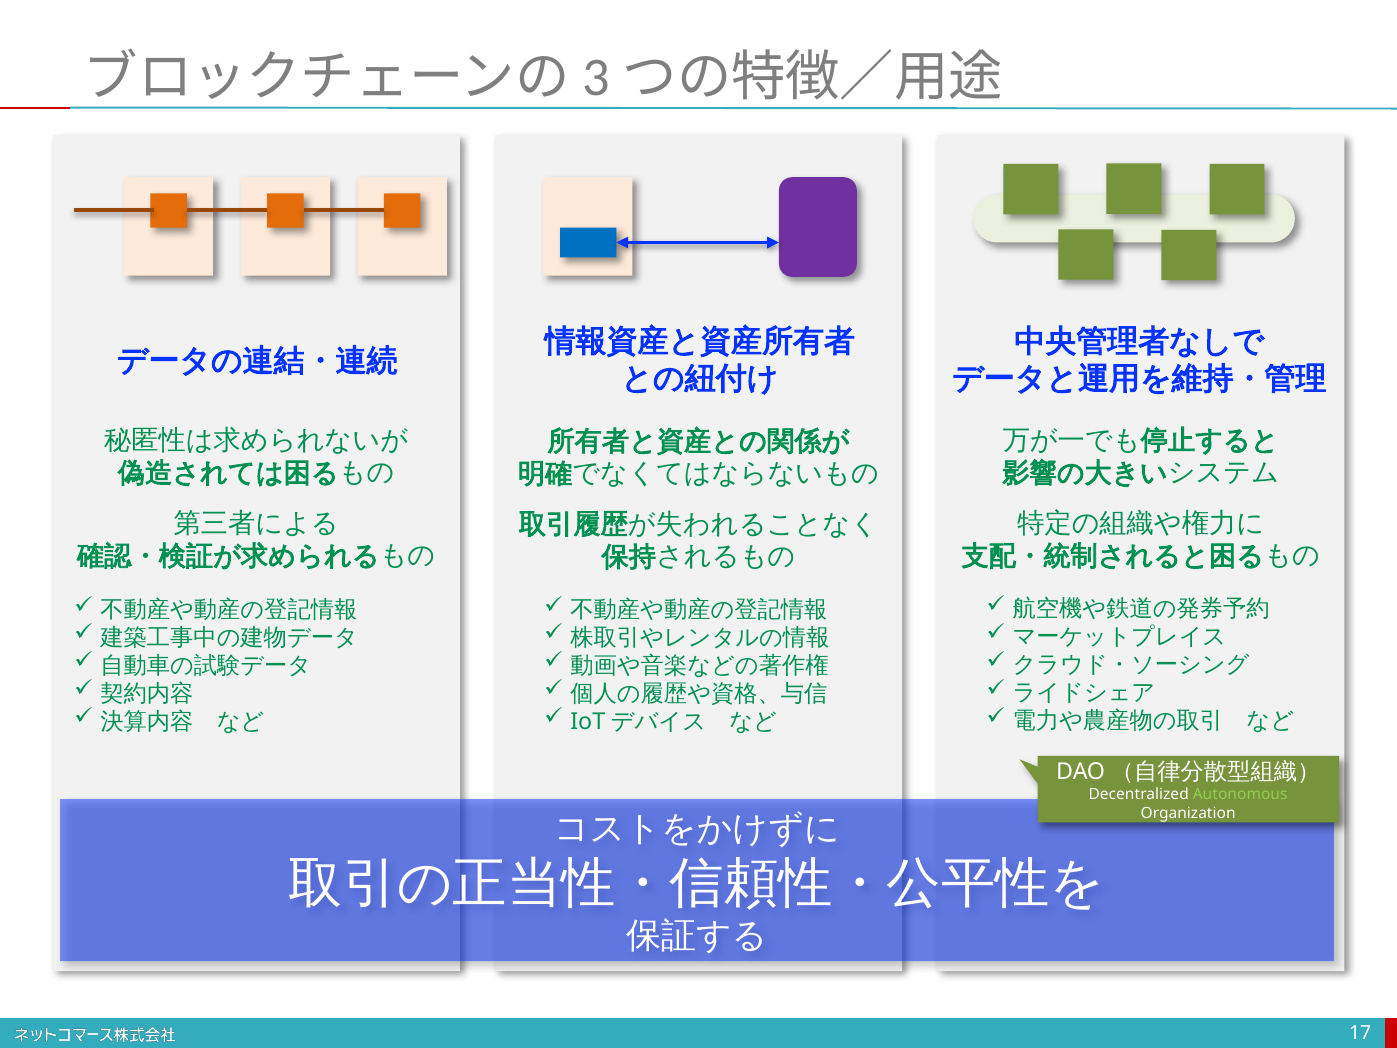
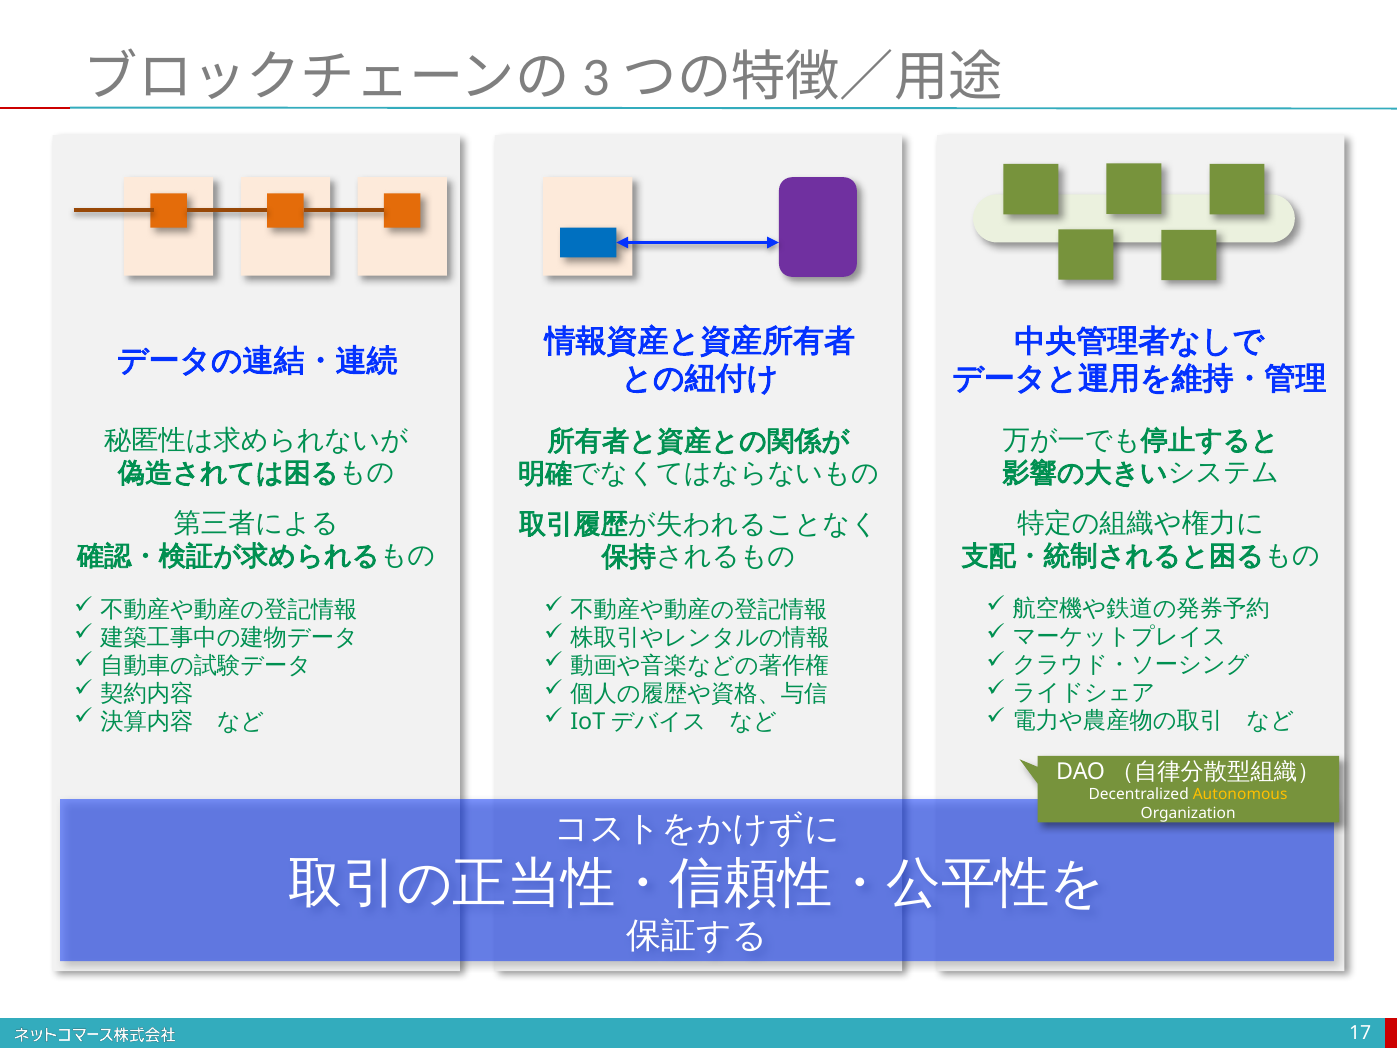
Autonomous colour: light green -> yellow
